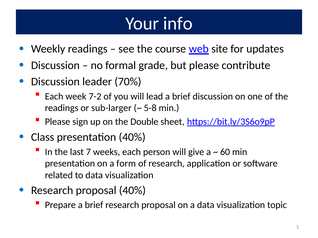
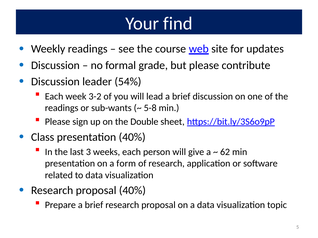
info: info -> find
70%: 70% -> 54%
7-2: 7-2 -> 3-2
sub-larger: sub-larger -> sub-wants
7: 7 -> 3
60: 60 -> 62
